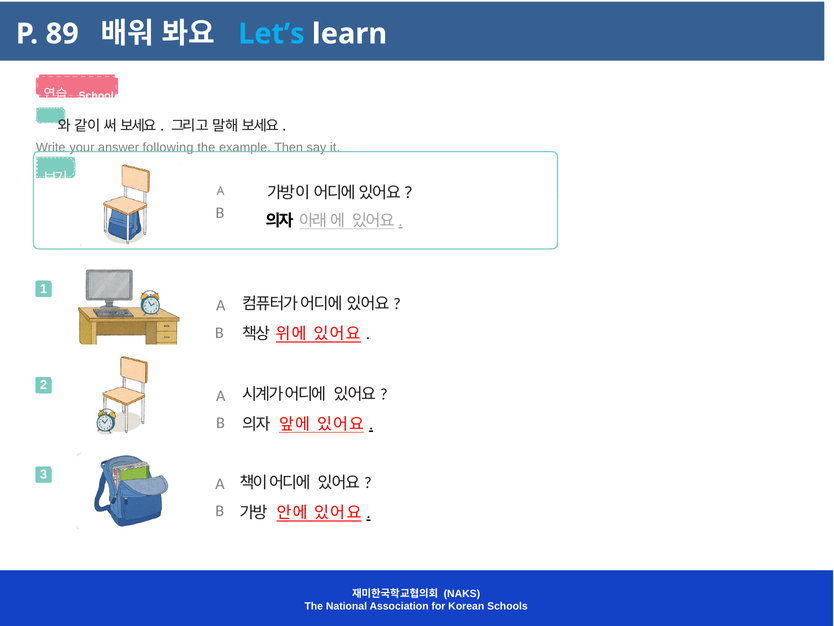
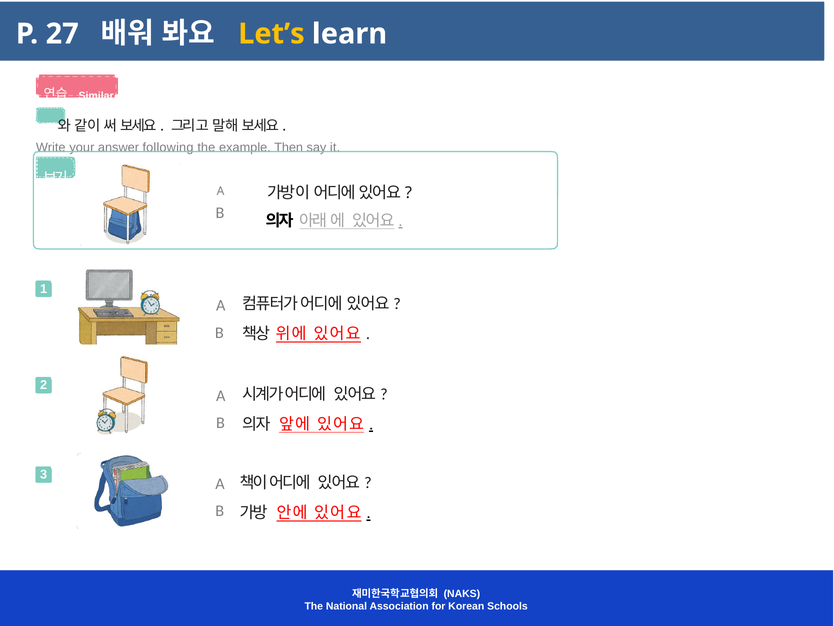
89: 89 -> 27
Let’s colour: light blue -> yellow
School: School -> Similar
